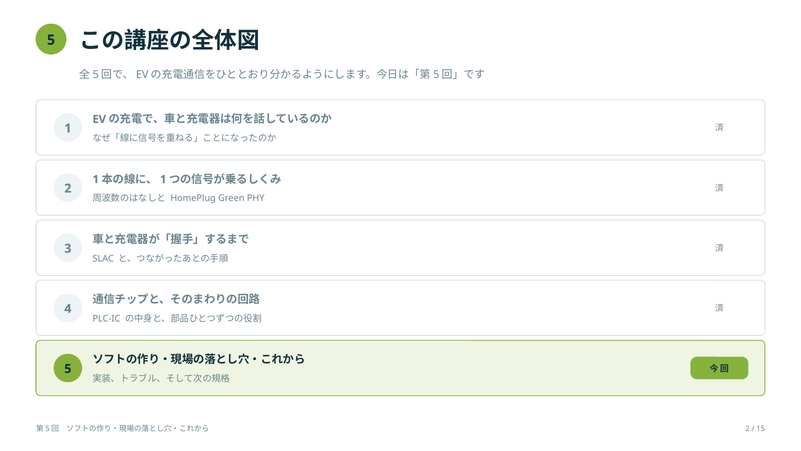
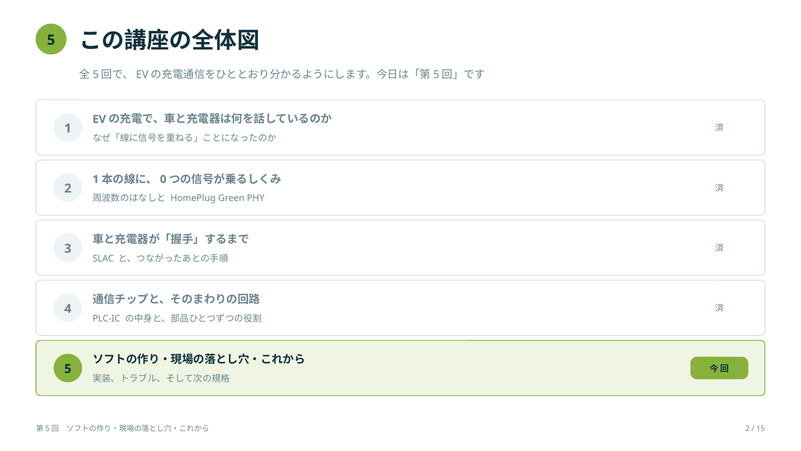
1 at (163, 179): 1 -> 0
